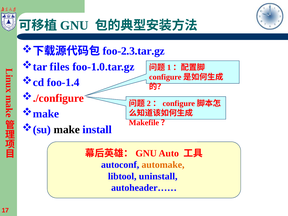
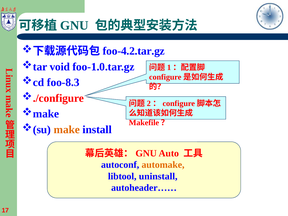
foo-2.3.tar.gz: foo-2.3.tar.gz -> foo-4.2.tar.gz
files: files -> void
foo-1.4: foo-1.4 -> foo-8.3
make colour: black -> orange
